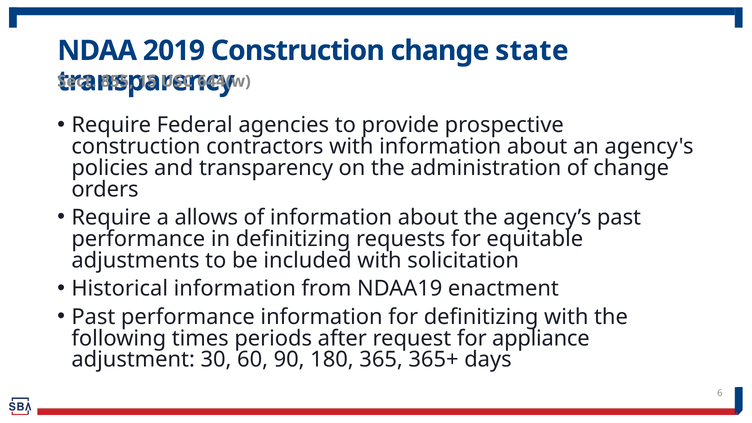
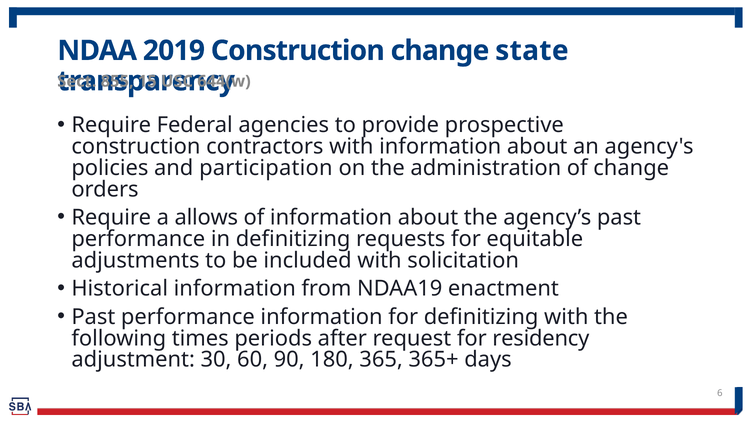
and transparency: transparency -> participation
appliance: appliance -> residency
